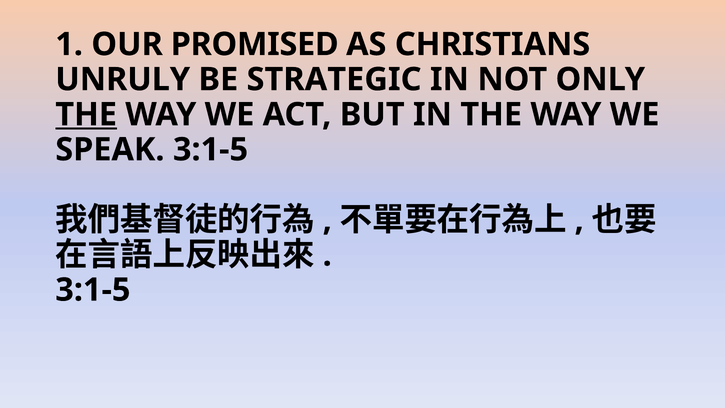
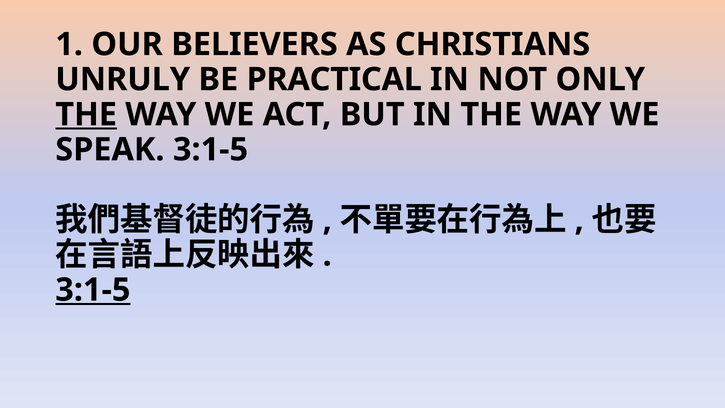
PROMISED: PROMISED -> BELIEVERS
STRATEGIC: STRATEGIC -> PRACTICAL
3:1-5 at (93, 290) underline: none -> present
